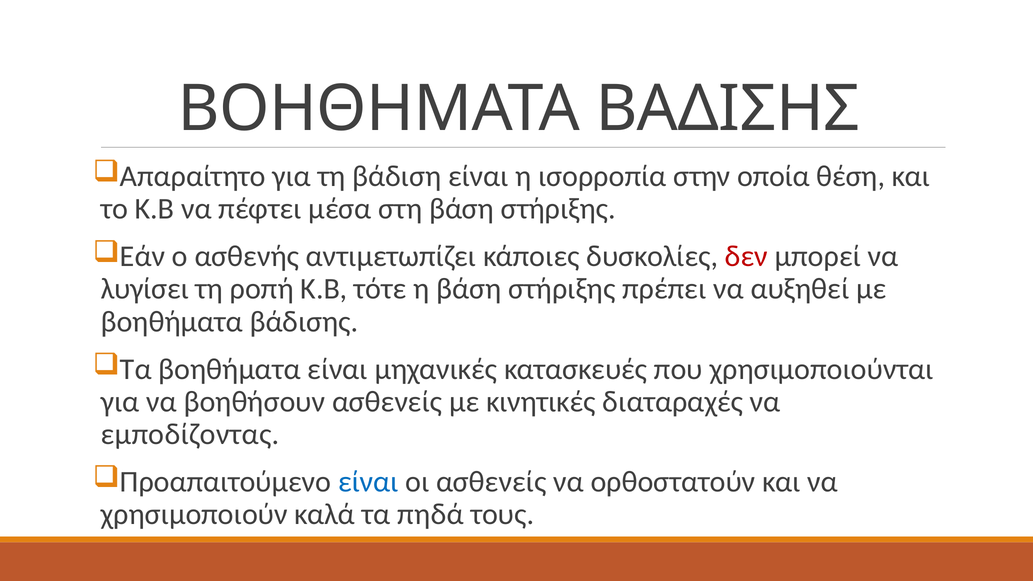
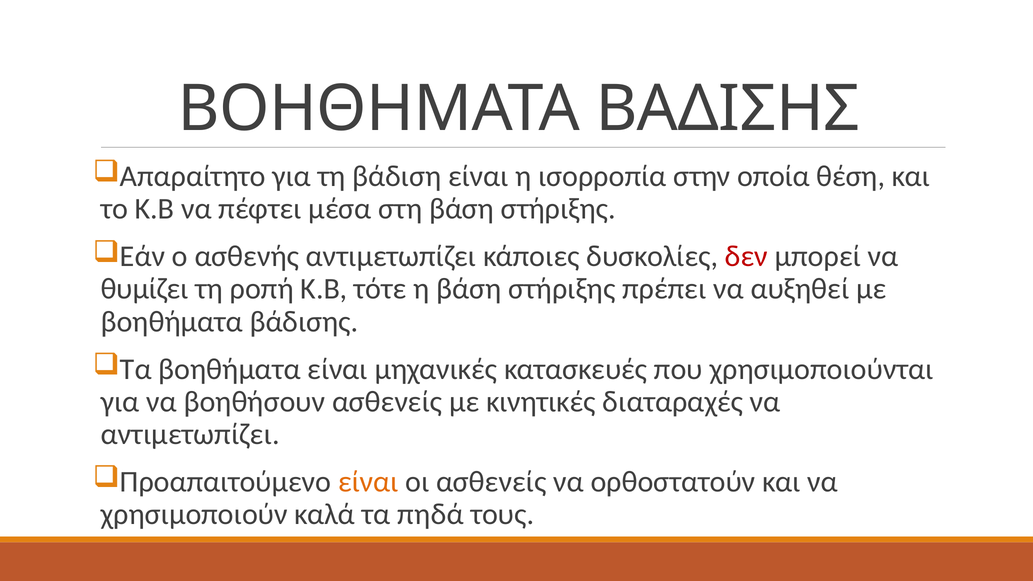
λυγίσει: λυγίσει -> θυμίζει
εμποδίζοντας at (190, 434): εμποδίζοντας -> αντιμετωπίζει
είναι at (368, 482) colour: blue -> orange
